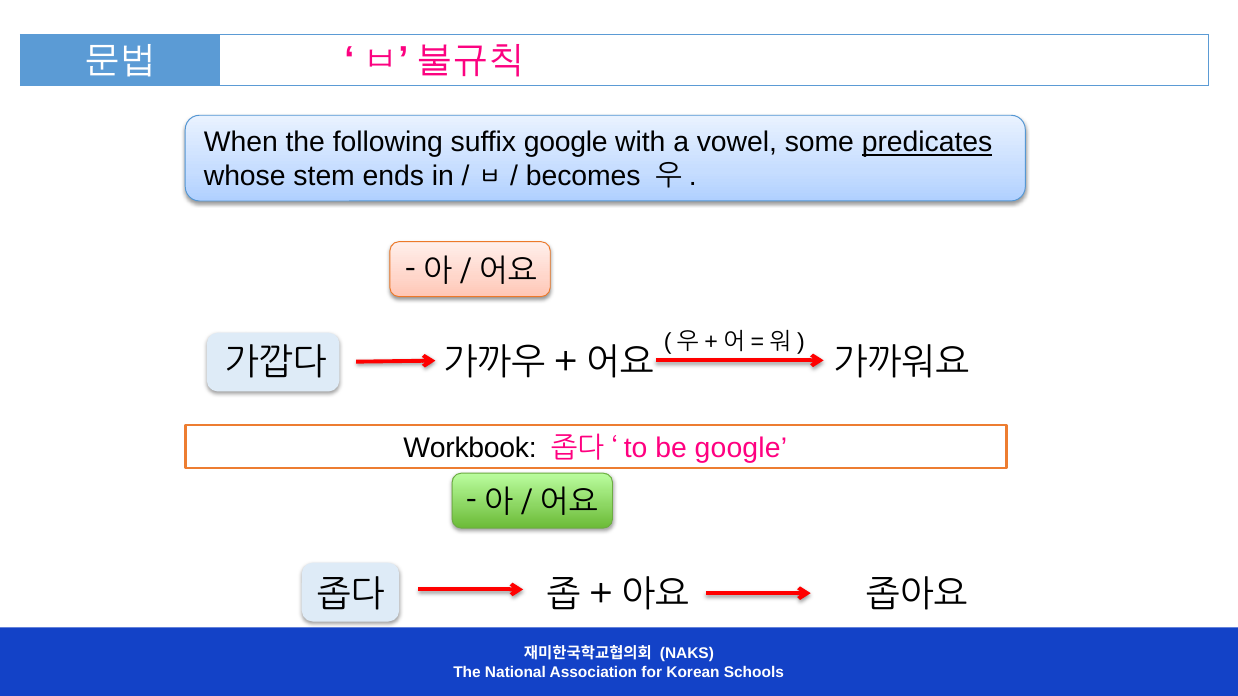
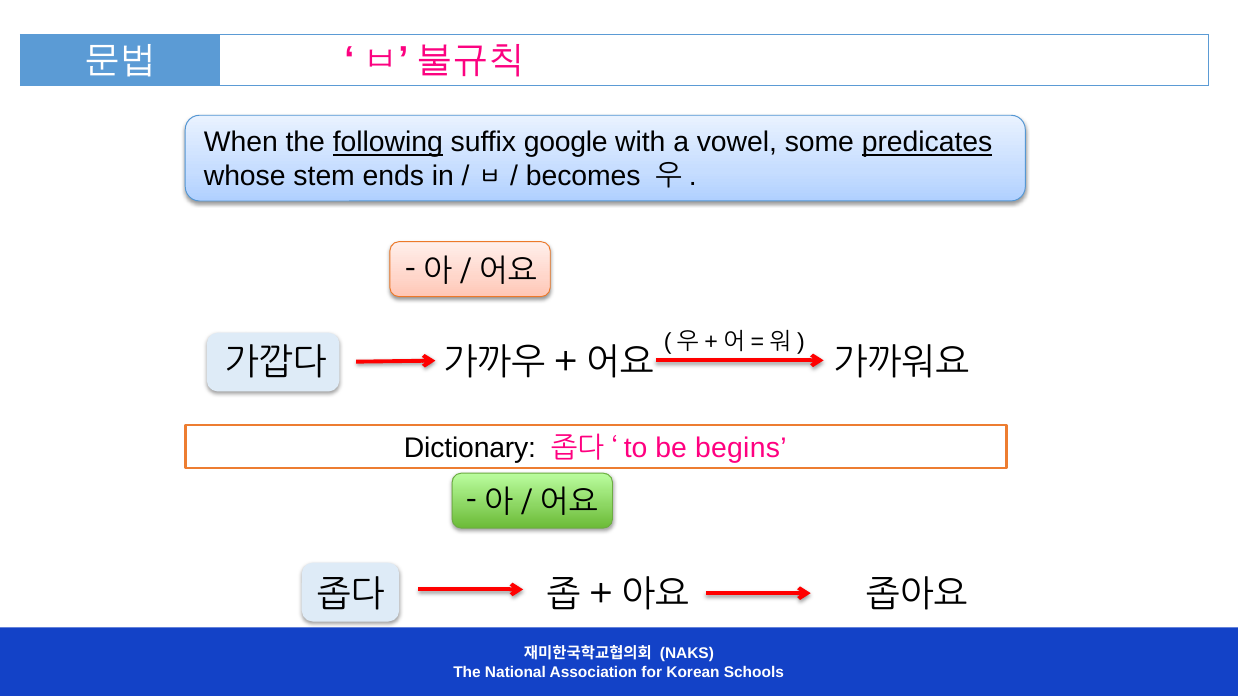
following underline: none -> present
Workbook: Workbook -> Dictionary
be google: google -> begins
